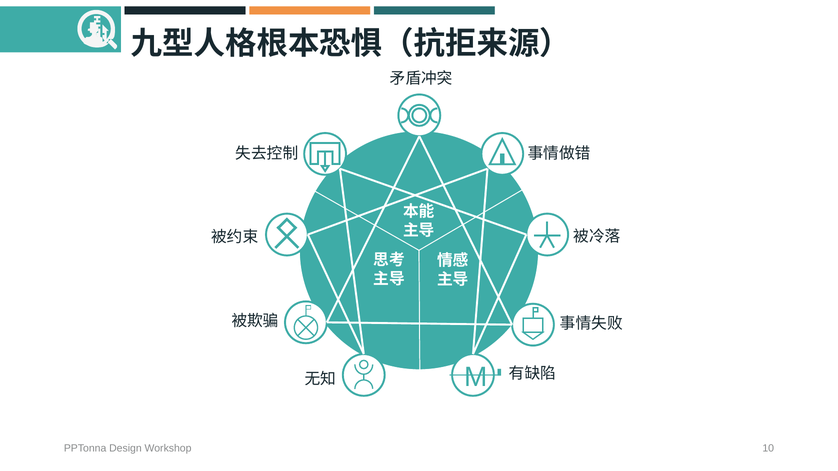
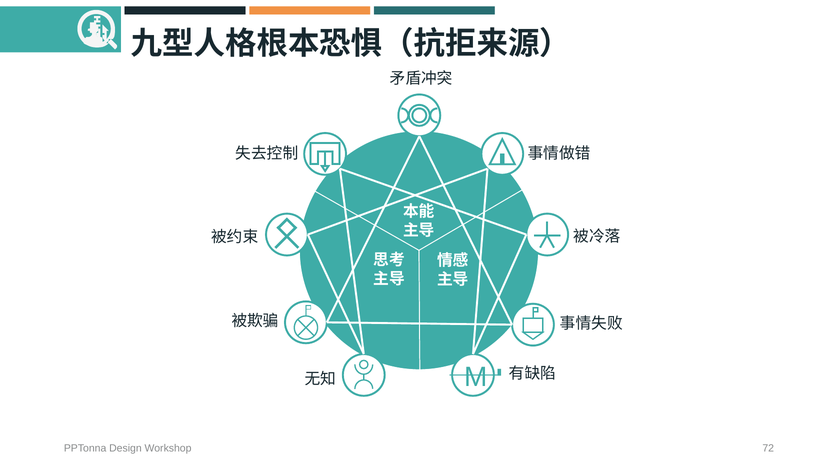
10: 10 -> 72
